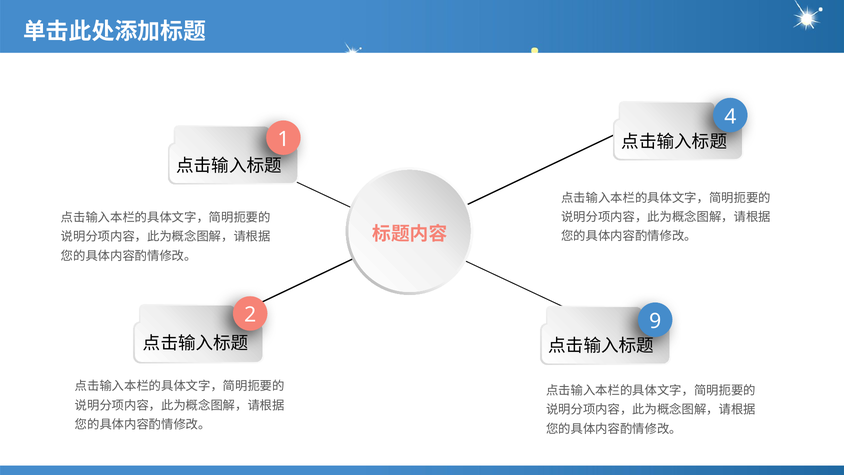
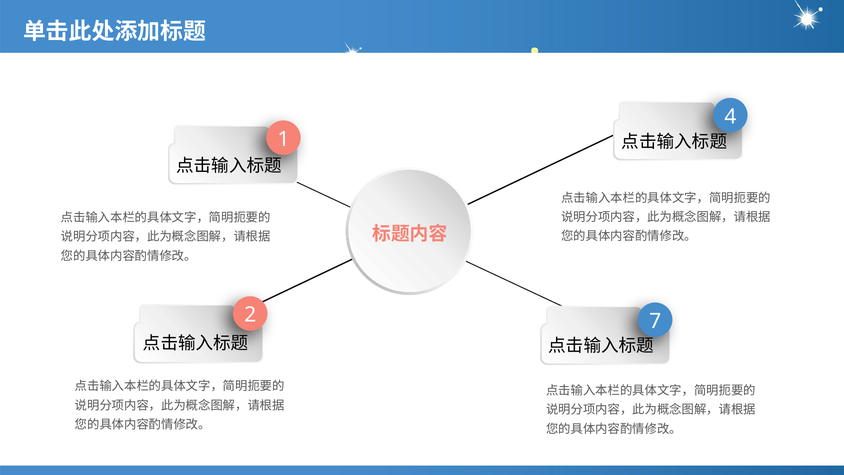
9: 9 -> 7
